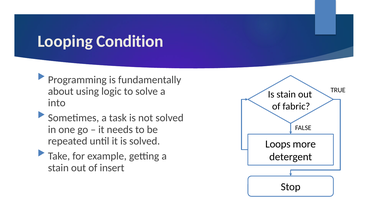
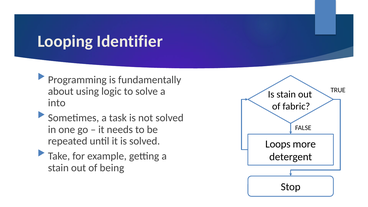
Condition: Condition -> Identifier
insert: insert -> being
